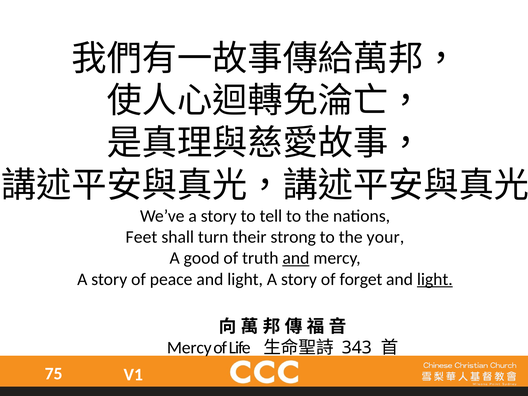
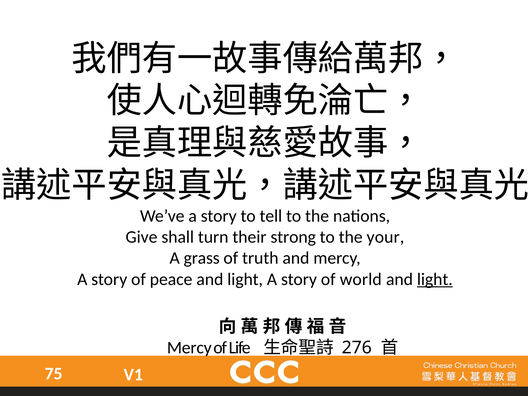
Feet: Feet -> Give
good: good -> grass
and at (296, 258) underline: present -> none
forget: forget -> world
343: 343 -> 276
